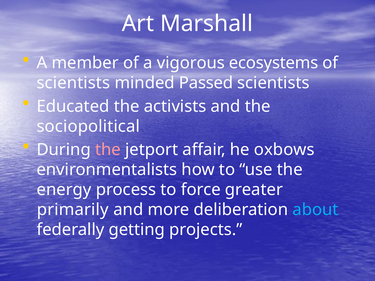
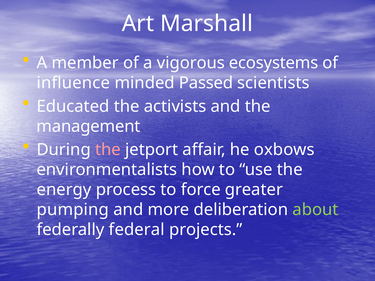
scientists at (73, 83): scientists -> influence
sociopolitical: sociopolitical -> management
primarily: primarily -> pumping
about colour: light blue -> light green
getting: getting -> federal
